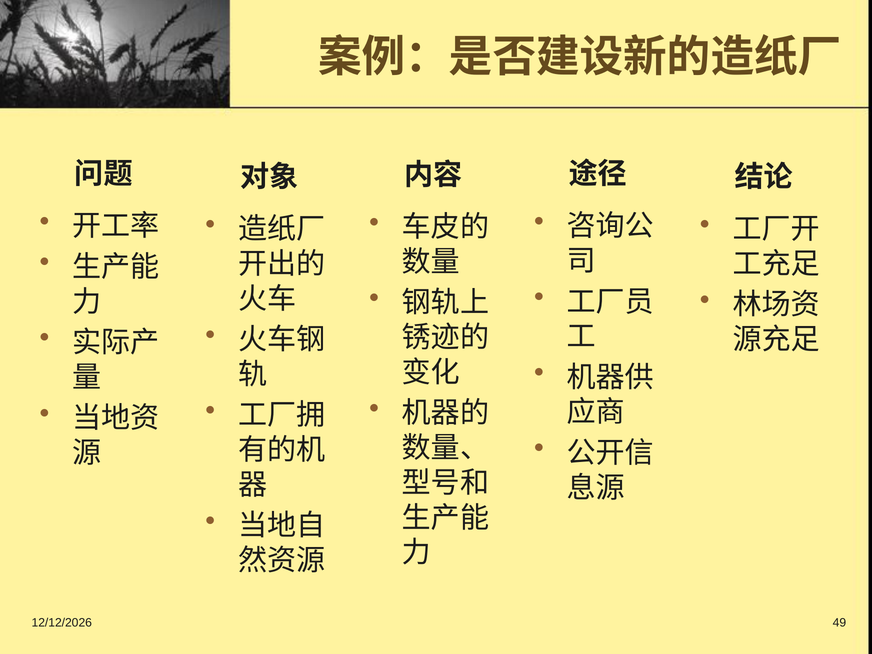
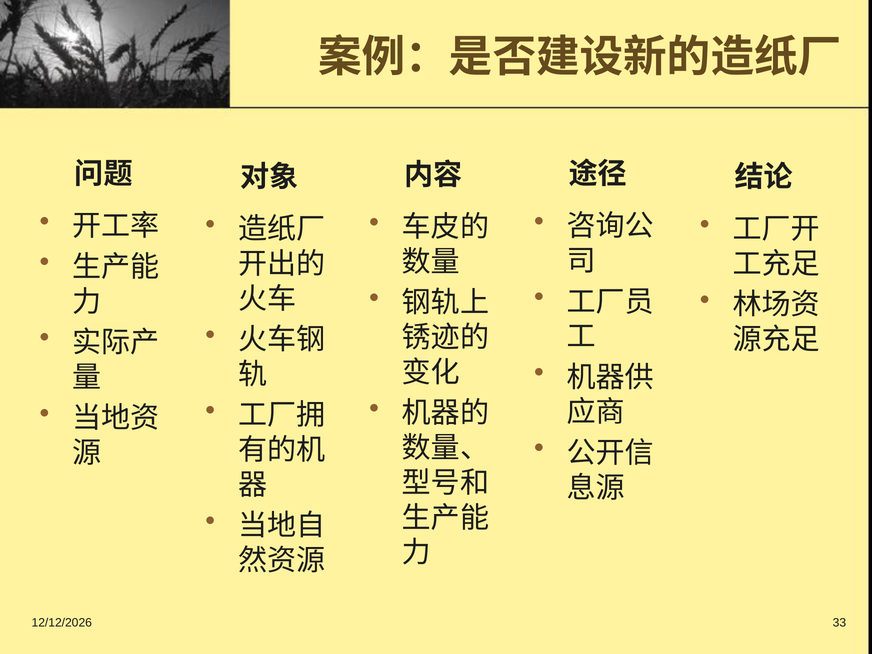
49: 49 -> 33
